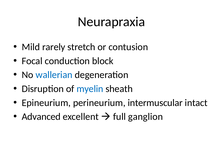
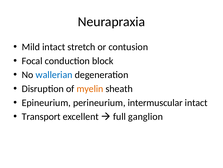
Mild rarely: rarely -> intact
myelin colour: blue -> orange
Advanced: Advanced -> Transport
